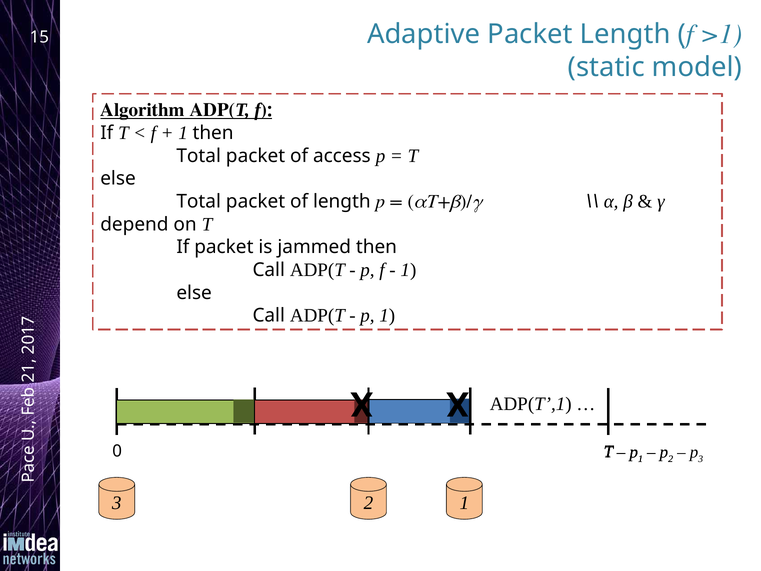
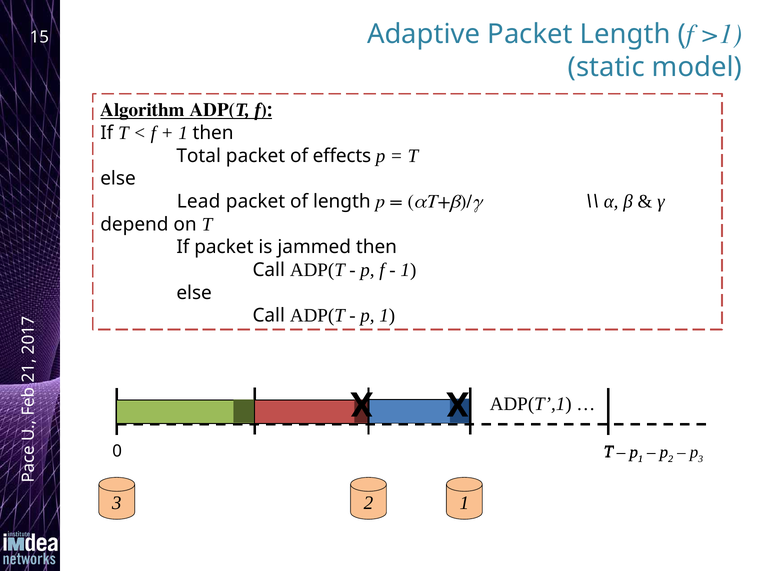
access: access -> effects
Total at (199, 201): Total -> Lead
